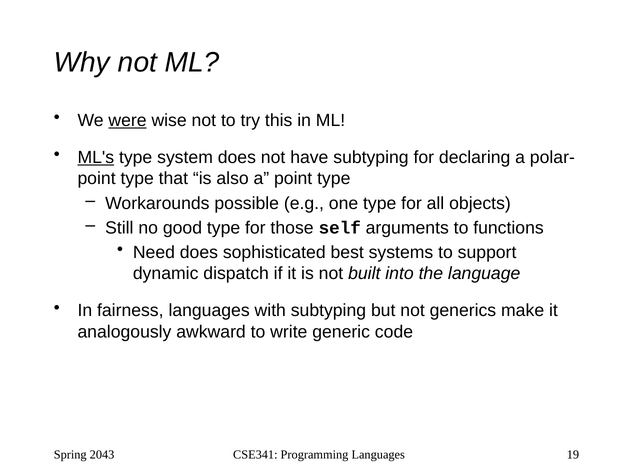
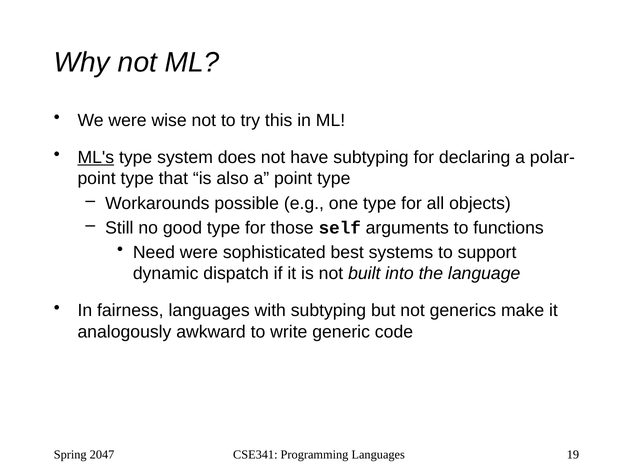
were at (128, 120) underline: present -> none
Need does: does -> were
2043: 2043 -> 2047
